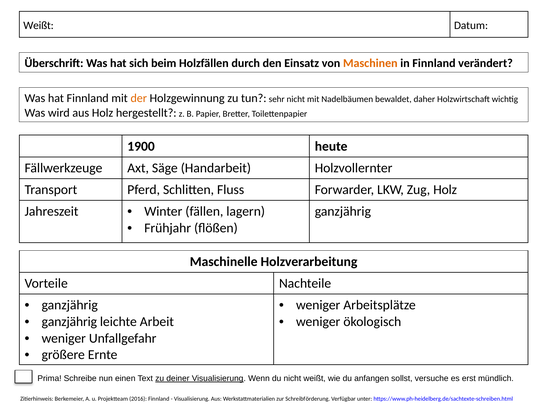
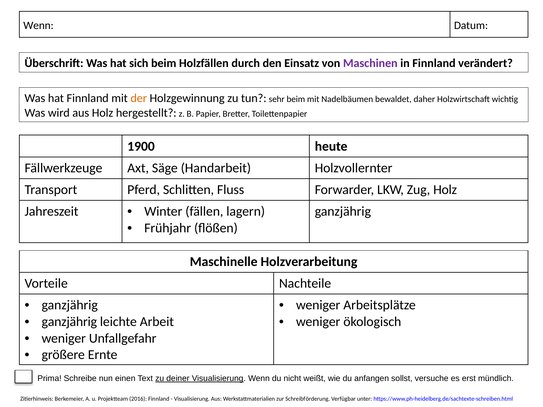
Weißt at (38, 25): Weißt -> Wenn
Maschinen colour: orange -> purple
sehr nicht: nicht -> beim
